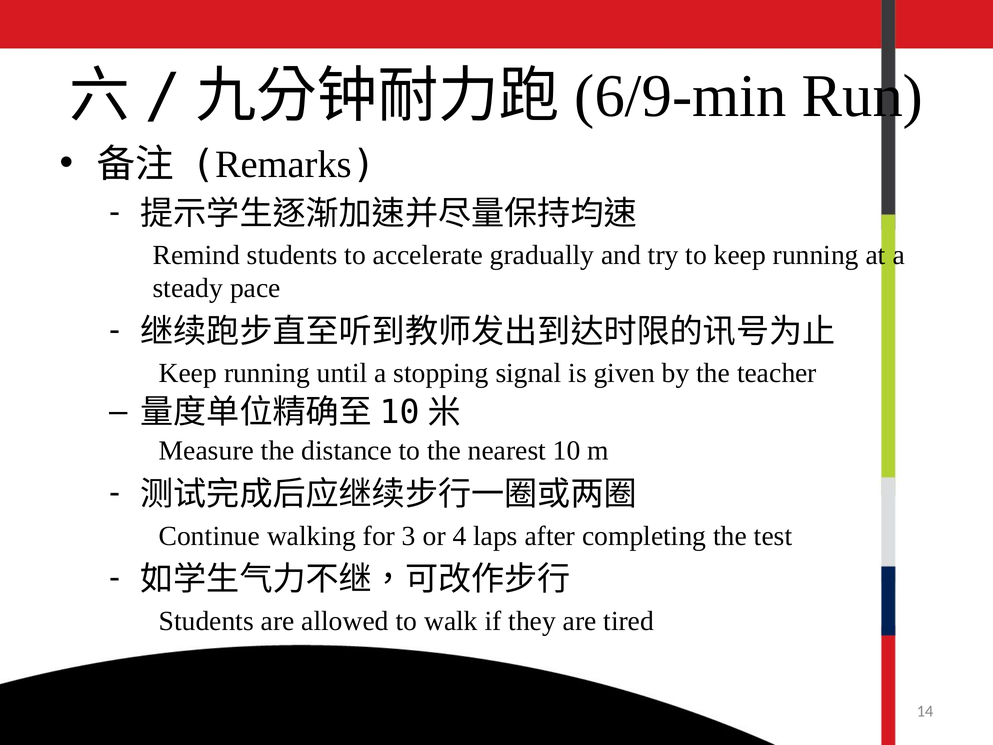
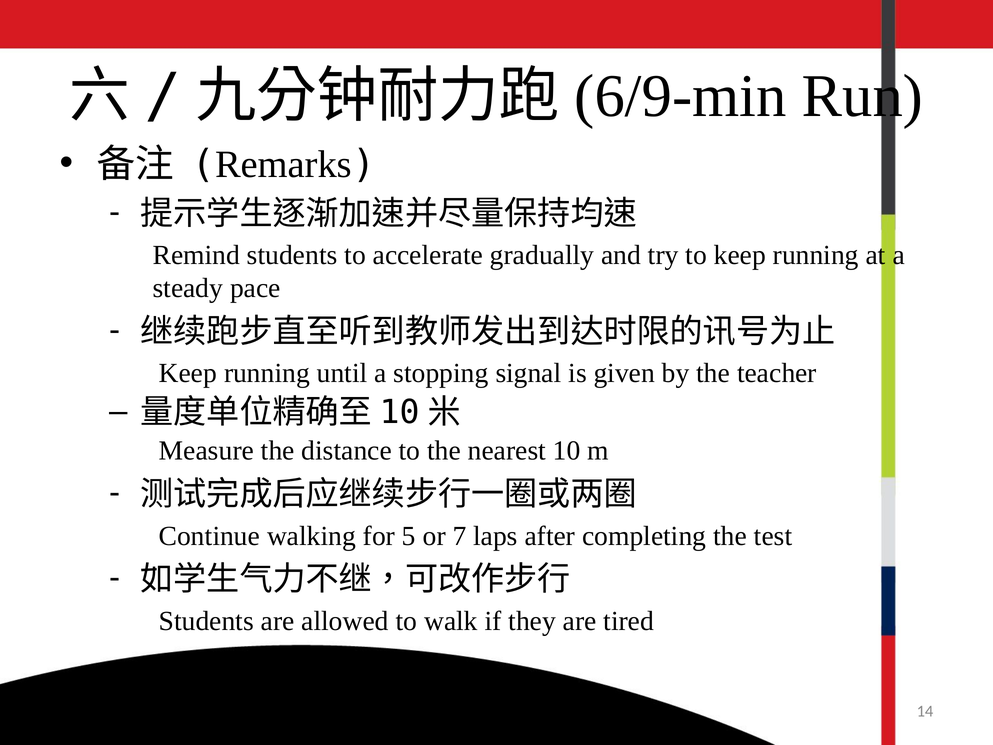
3: 3 -> 5
4: 4 -> 7
